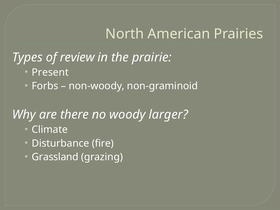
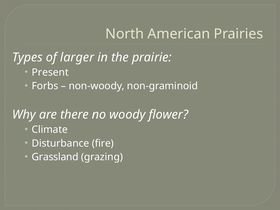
review: review -> larger
larger: larger -> flower
